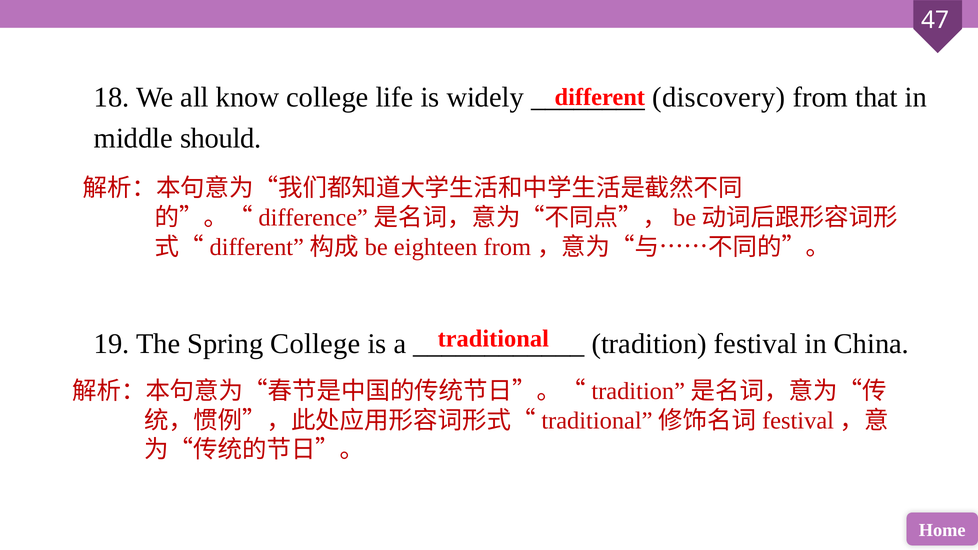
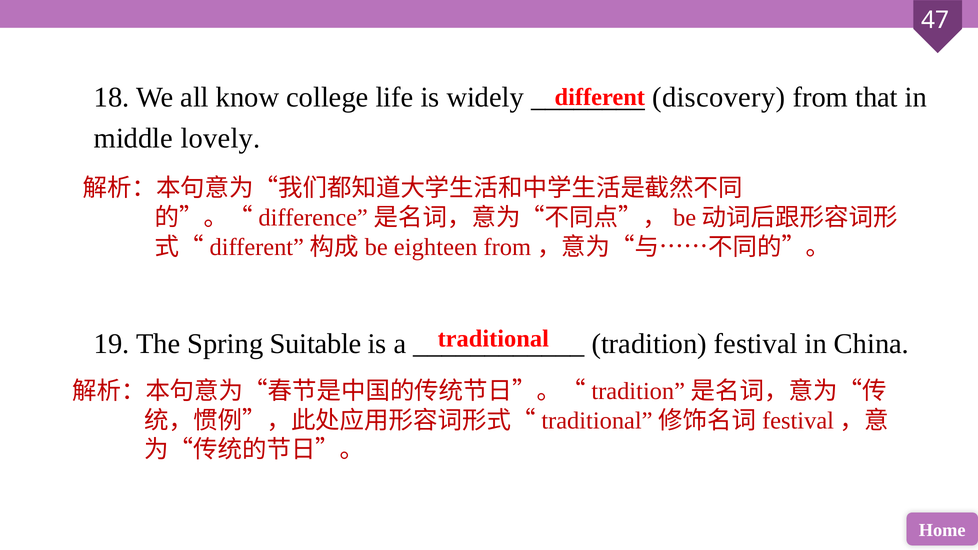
should: should -> lovely
Spring College: College -> Suitable
